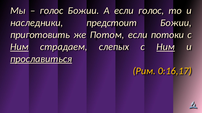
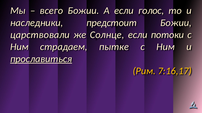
голос at (52, 11): голос -> всего
приготовить: приготовить -> царствовали
Потом: Потом -> Солнце
Ним at (19, 47) underline: present -> none
слепых: слепых -> пытке
Ним at (166, 47) underline: present -> none
0:16,17: 0:16,17 -> 7:16,17
